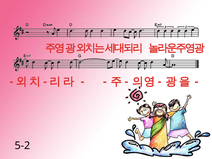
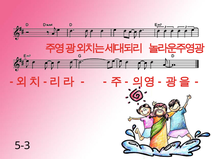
5-2: 5-2 -> 5-3
